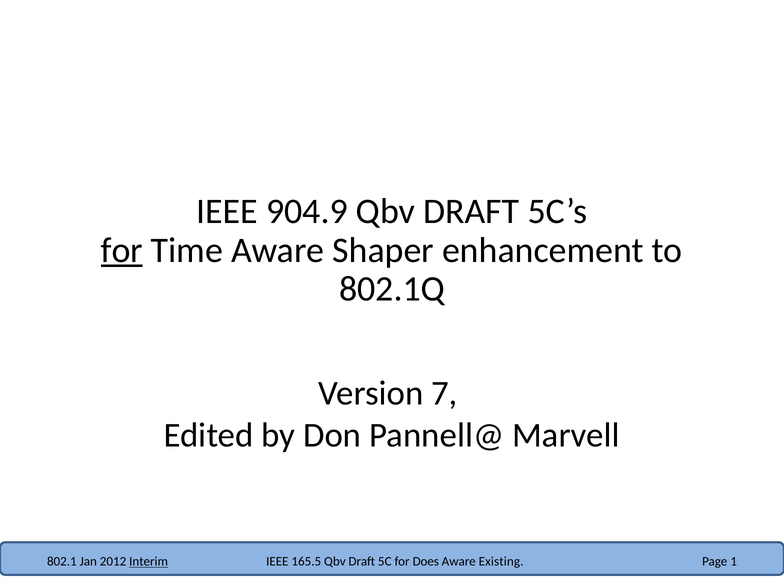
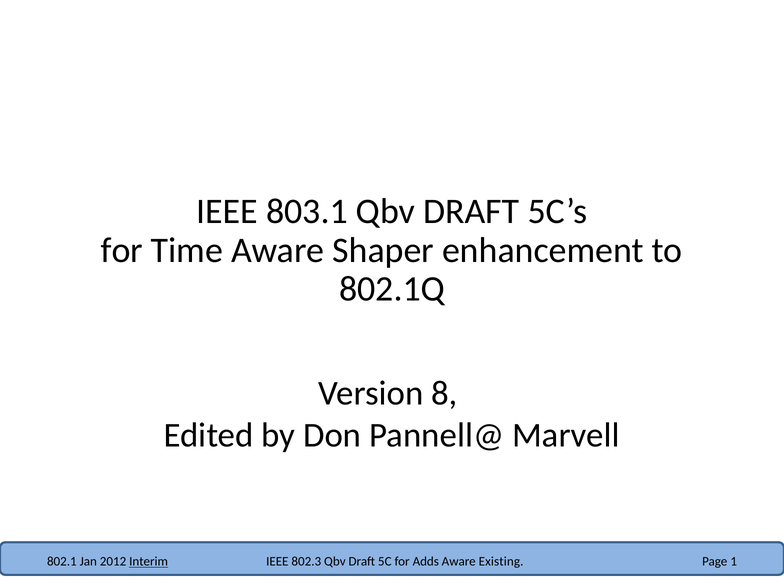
904.9: 904.9 -> 803.1
for at (122, 250) underline: present -> none
7: 7 -> 8
165.5: 165.5 -> 802.3
Does: Does -> Adds
